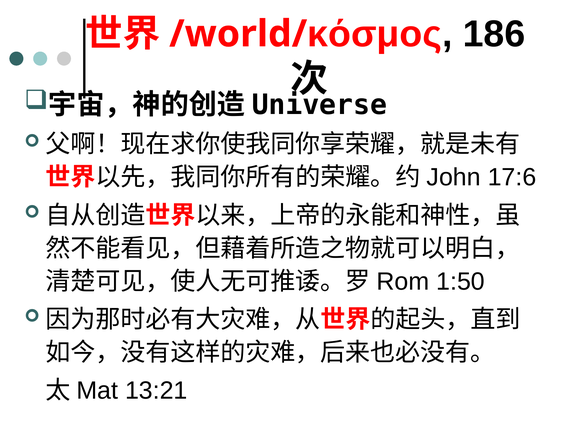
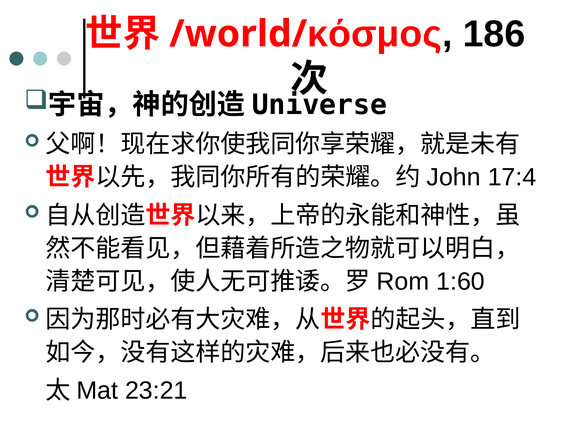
17:6: 17:6 -> 17:4
1:50: 1:50 -> 1:60
13:21: 13:21 -> 23:21
